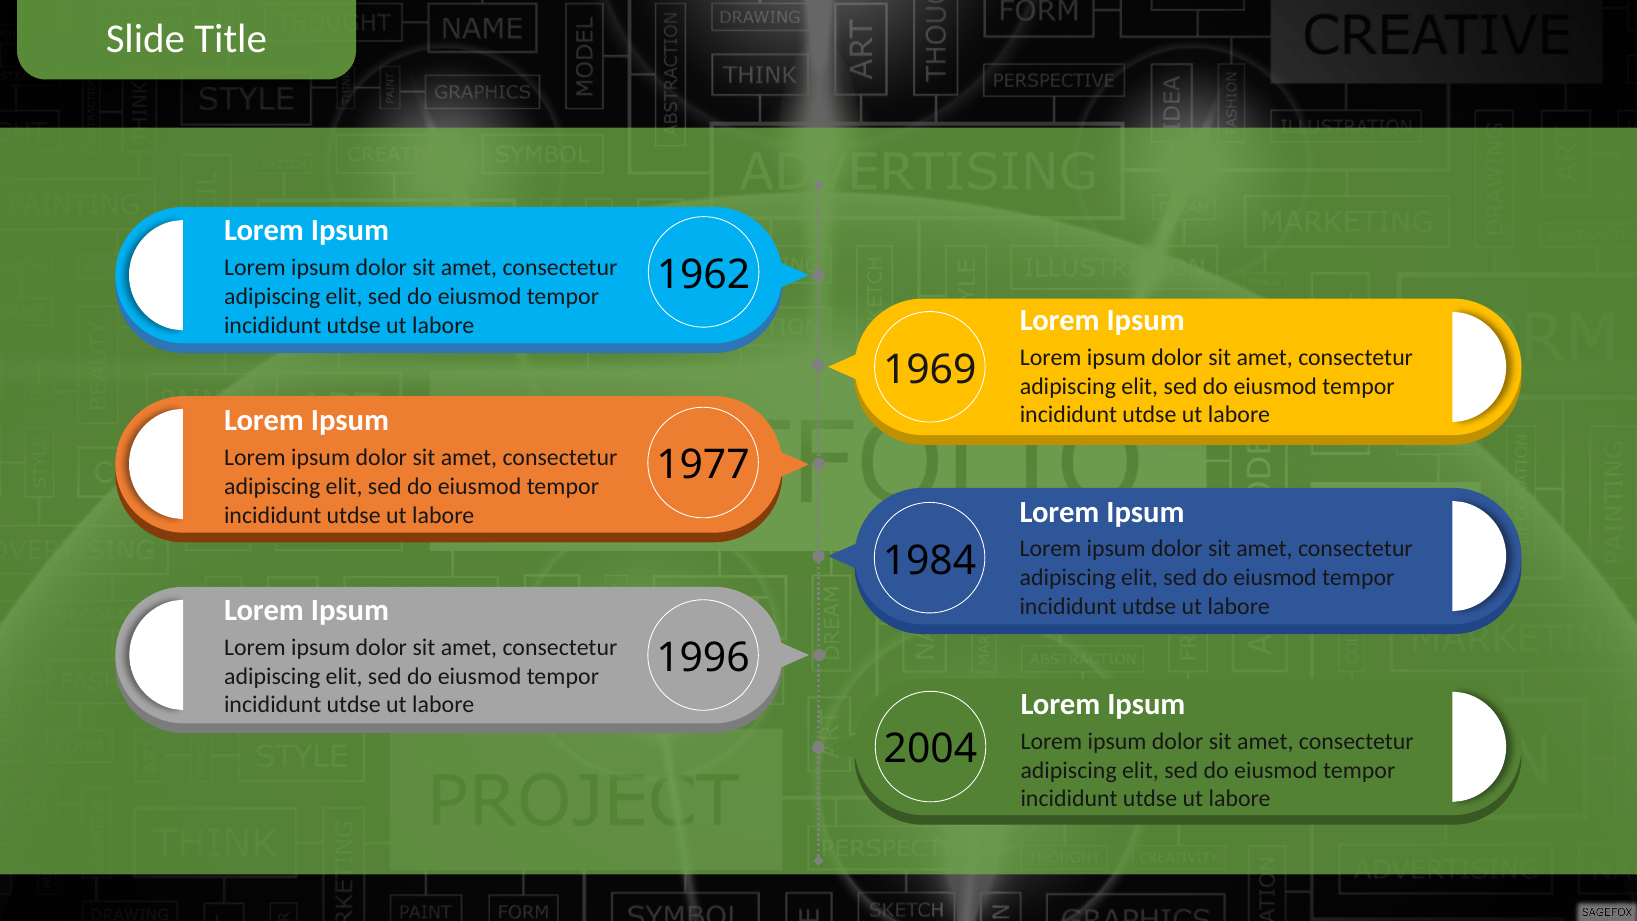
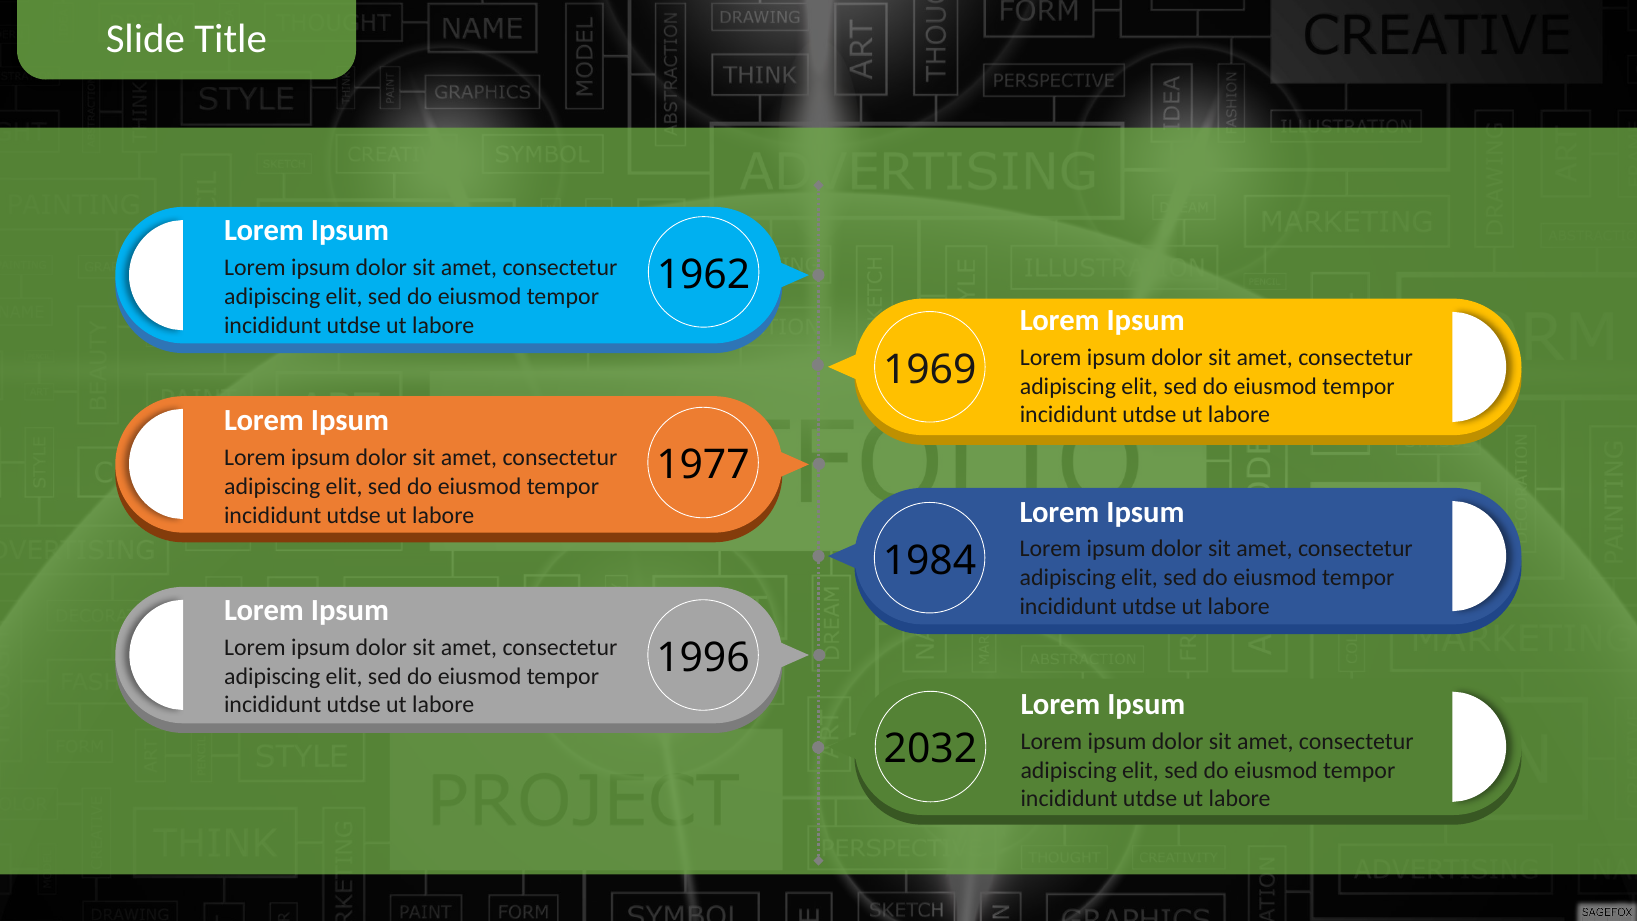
2004: 2004 -> 2032
